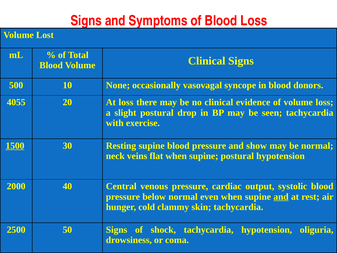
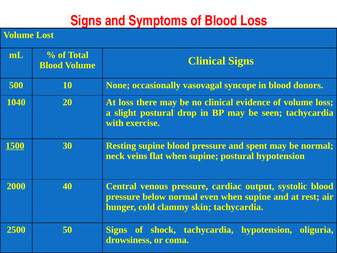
4055: 4055 -> 1040
show: show -> spent
and at (281, 197) underline: present -> none
